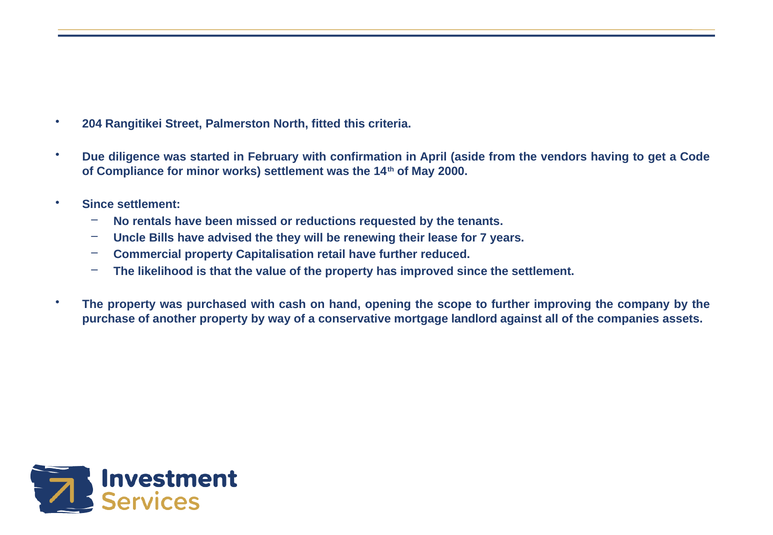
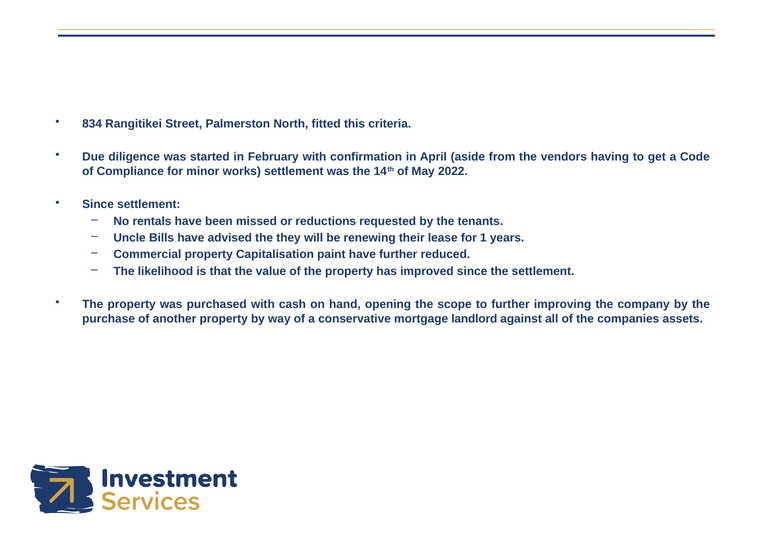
204: 204 -> 834
2000: 2000 -> 2022
7: 7 -> 1
retail: retail -> paint
